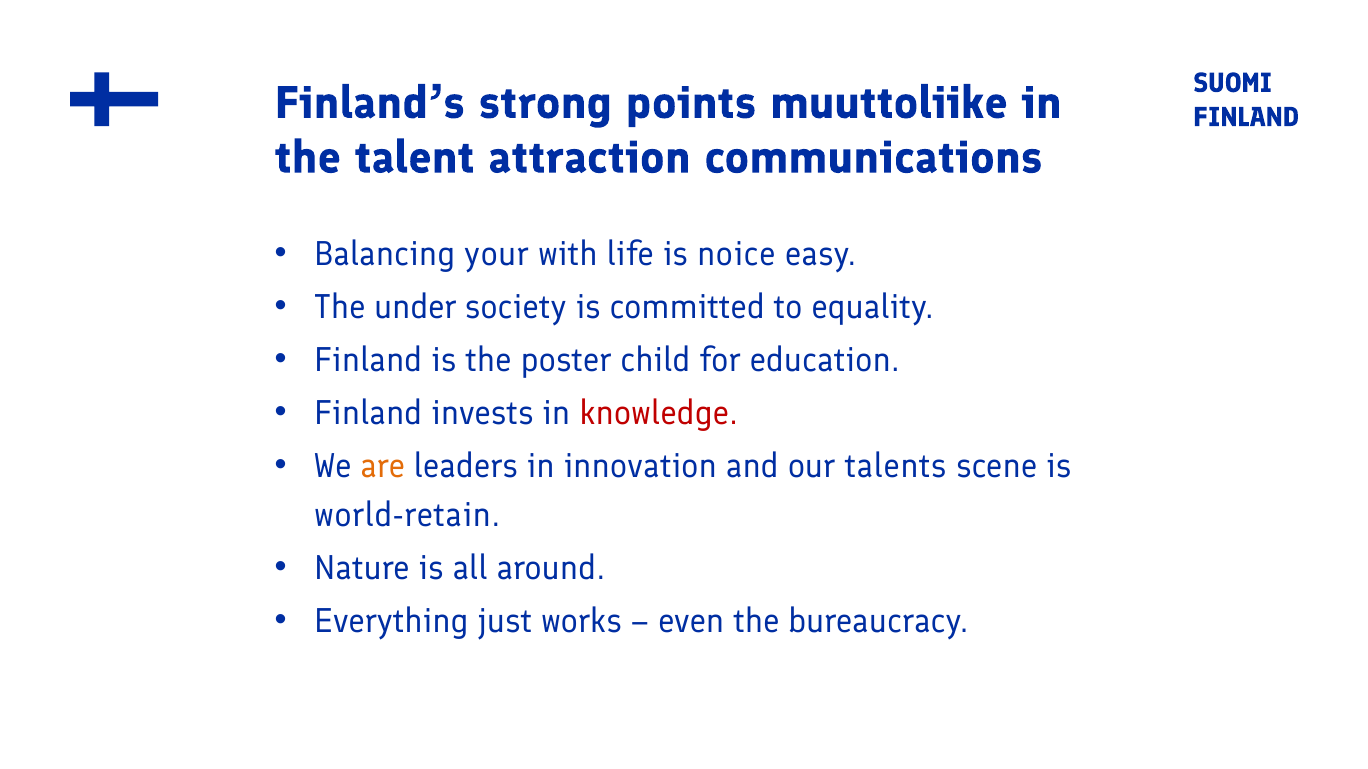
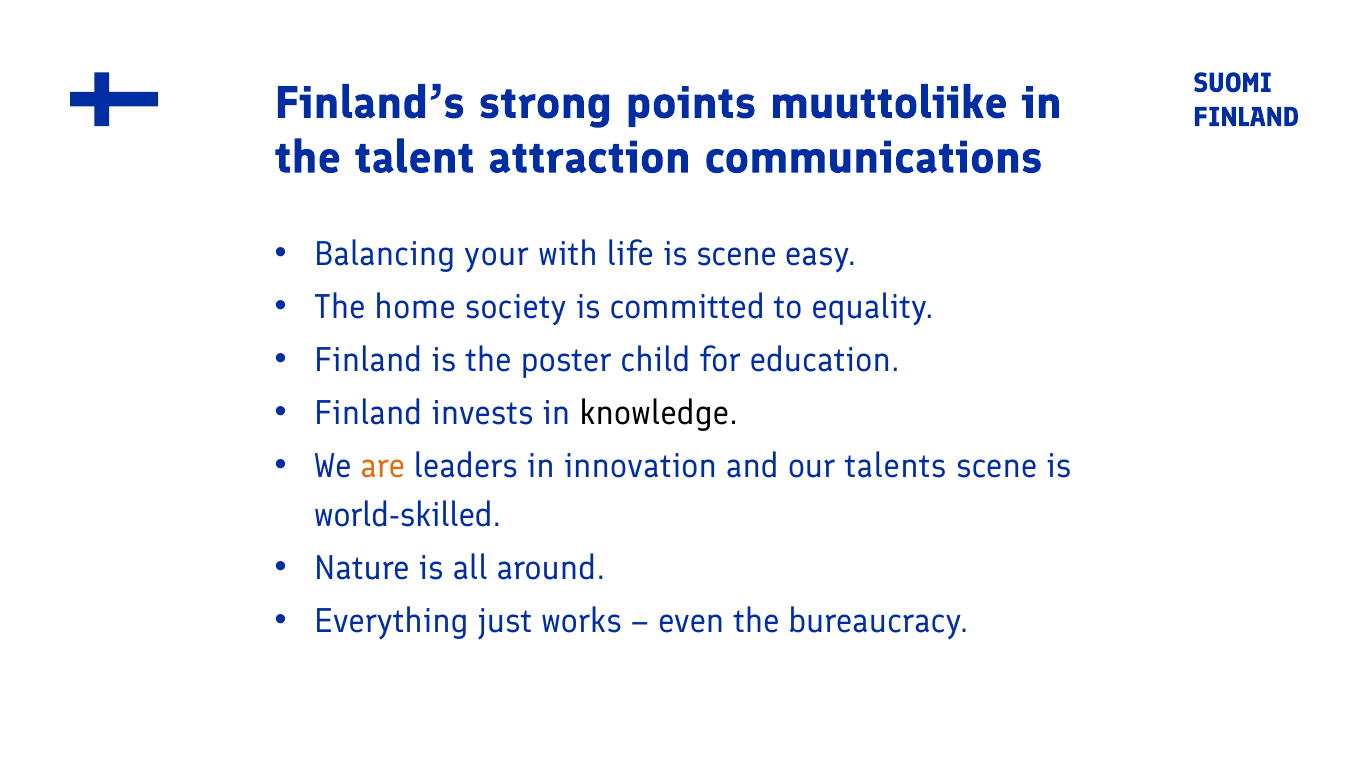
is noice: noice -> scene
under: under -> home
knowledge colour: red -> black
world-retain: world-retain -> world-skilled
